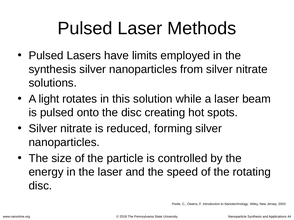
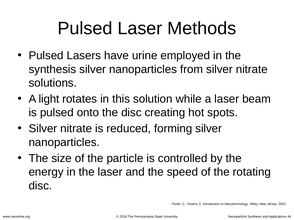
limits: limits -> urine
